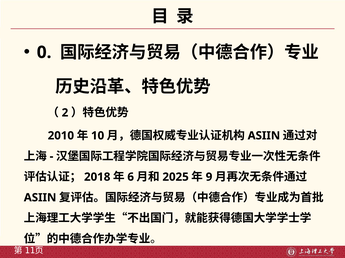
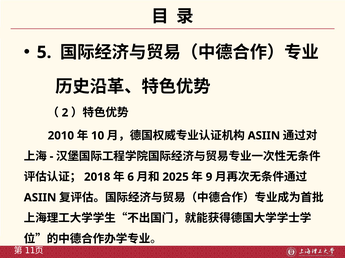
0: 0 -> 5
